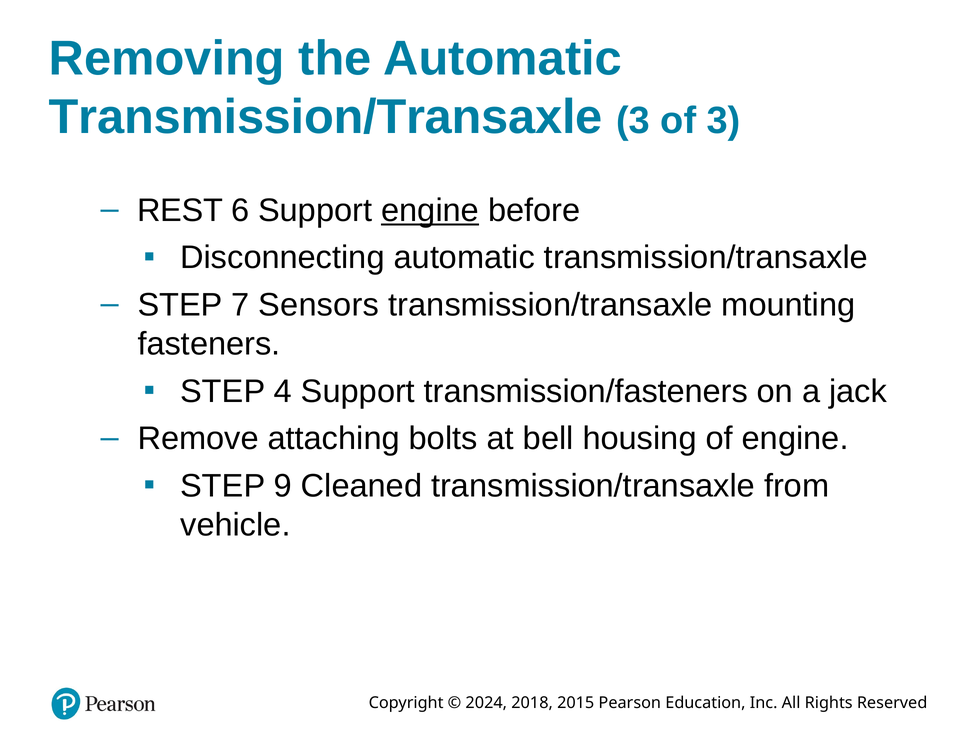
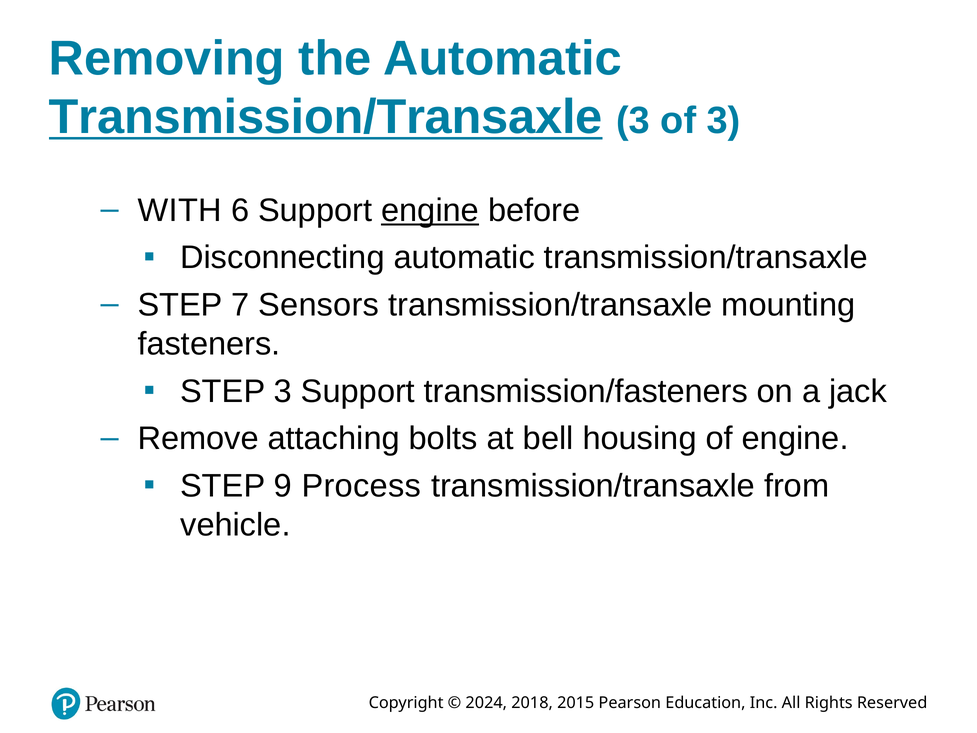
Transmission/Transaxle at (326, 117) underline: none -> present
REST: REST -> WITH
STEP 4: 4 -> 3
Cleaned: Cleaned -> Process
